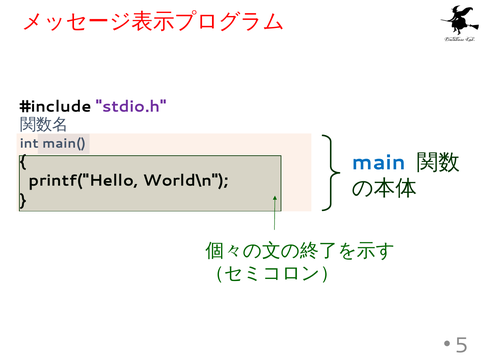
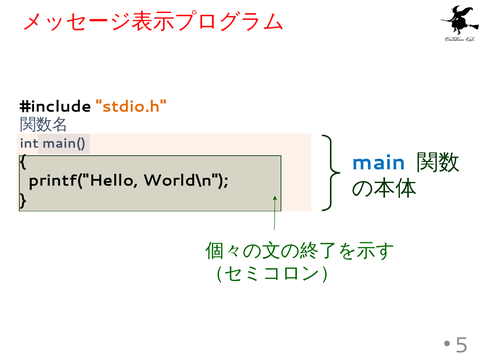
stdio.h colour: purple -> orange
